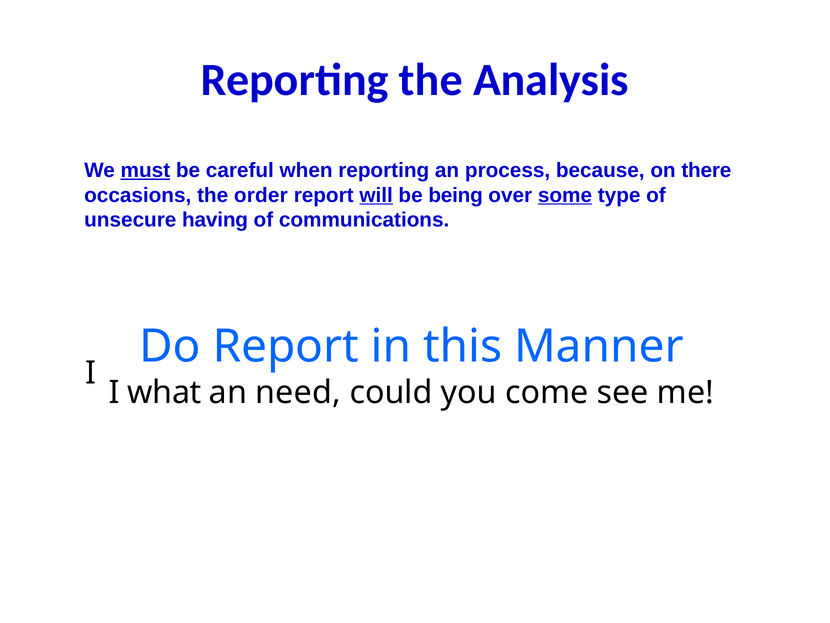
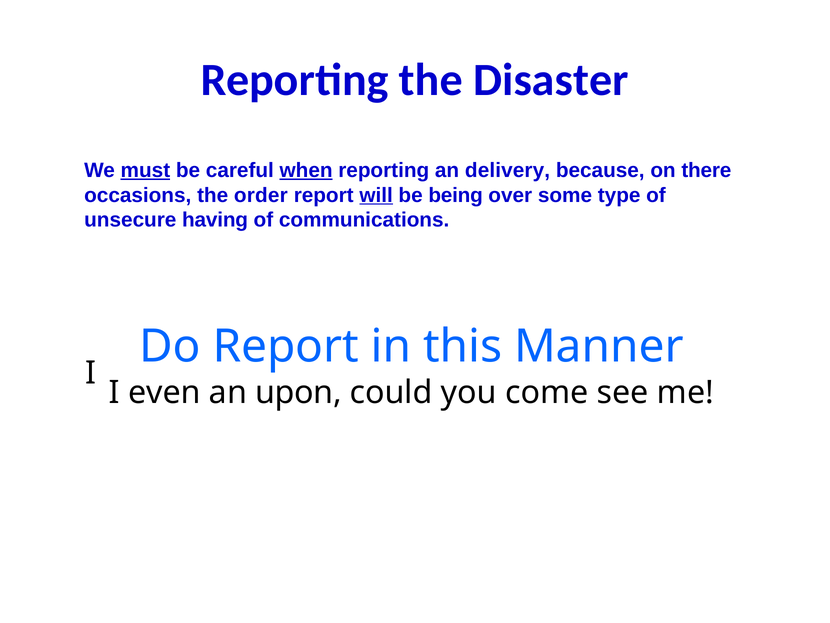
Analysis: Analysis -> Disaster
when underline: none -> present
process: process -> delivery
some underline: present -> none
what: what -> even
need: need -> upon
